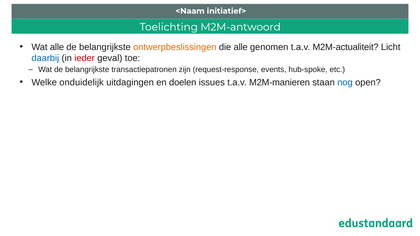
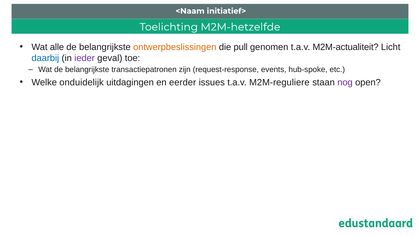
M2M-antwoord: M2M-antwoord -> M2M-hetzelfde
die alle: alle -> pull
ieder colour: red -> purple
doelen: doelen -> eerder
M2M-manieren: M2M-manieren -> M2M-reguliere
nog colour: blue -> purple
